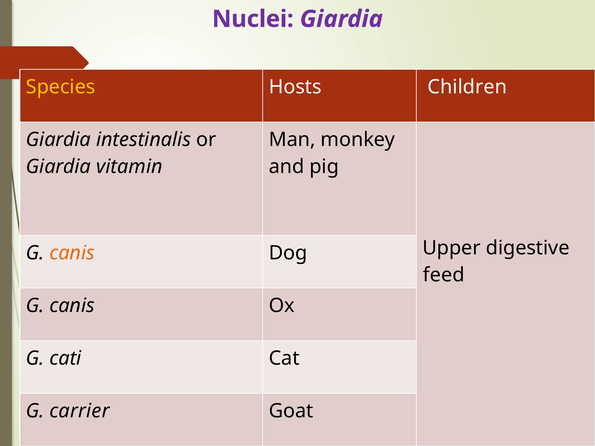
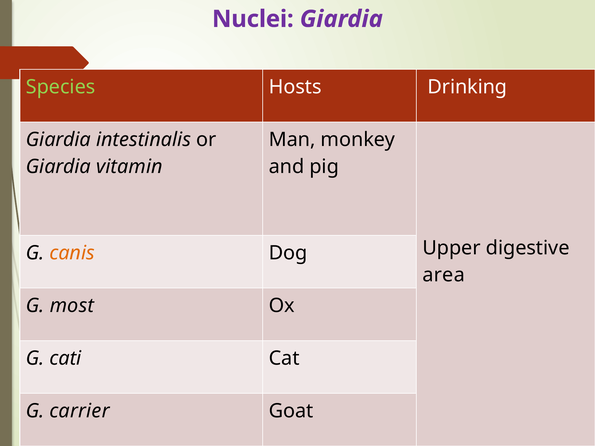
Species colour: yellow -> light green
Children: Children -> Drinking
feed: feed -> area
canis at (72, 306): canis -> most
